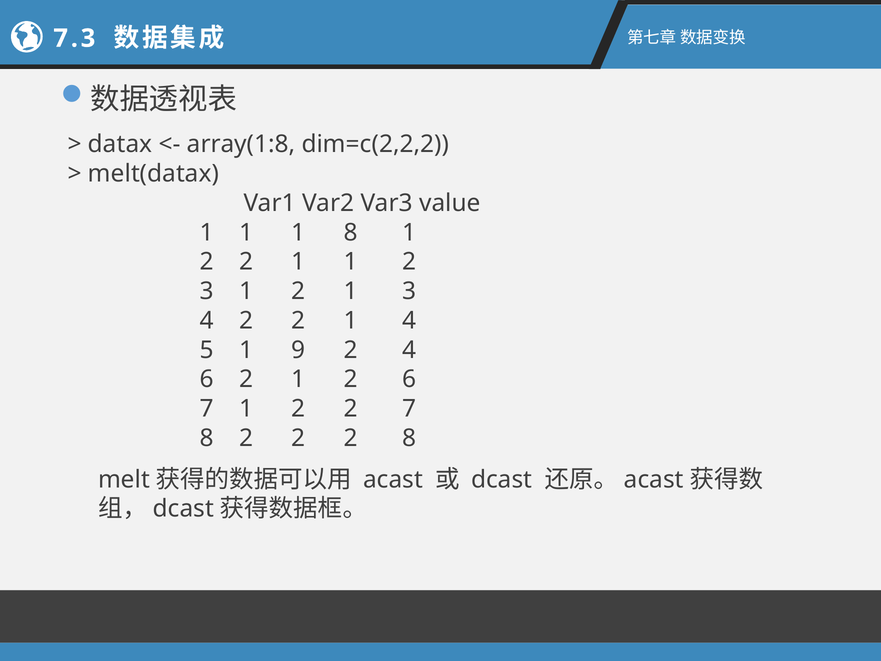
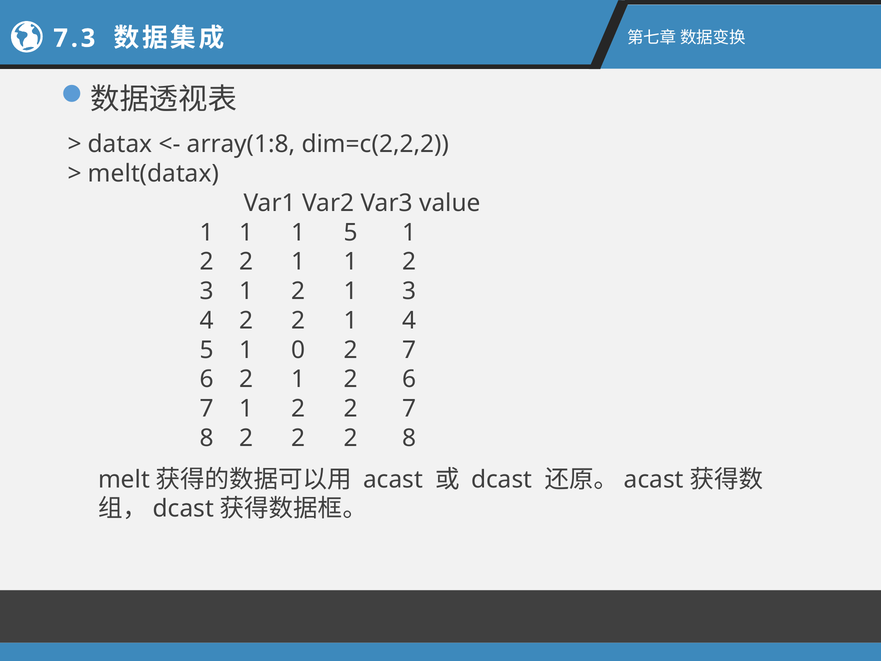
1 8: 8 -> 5
9: 9 -> 0
4 at (409, 350): 4 -> 7
